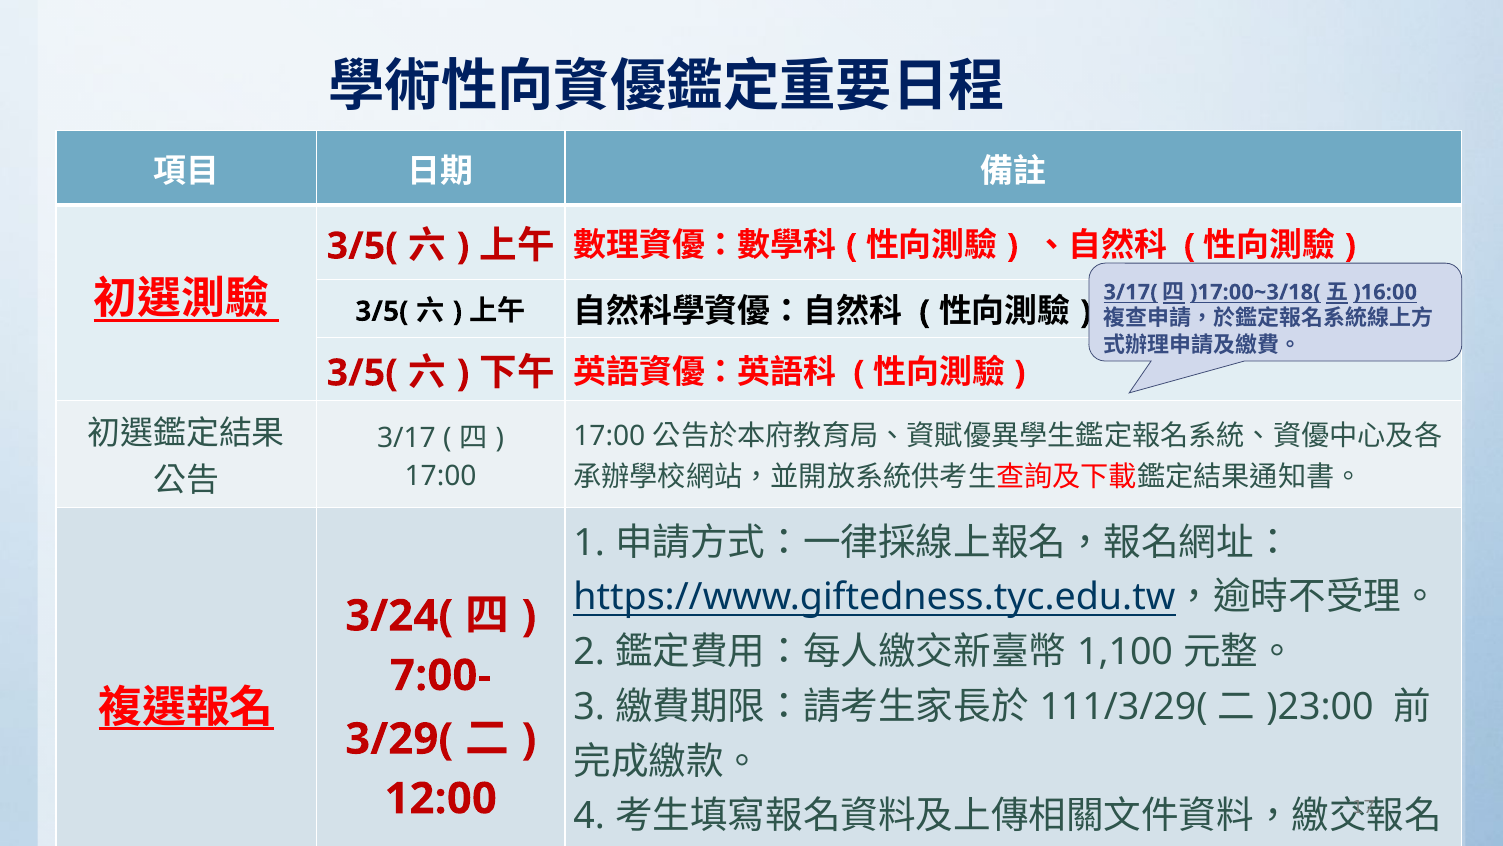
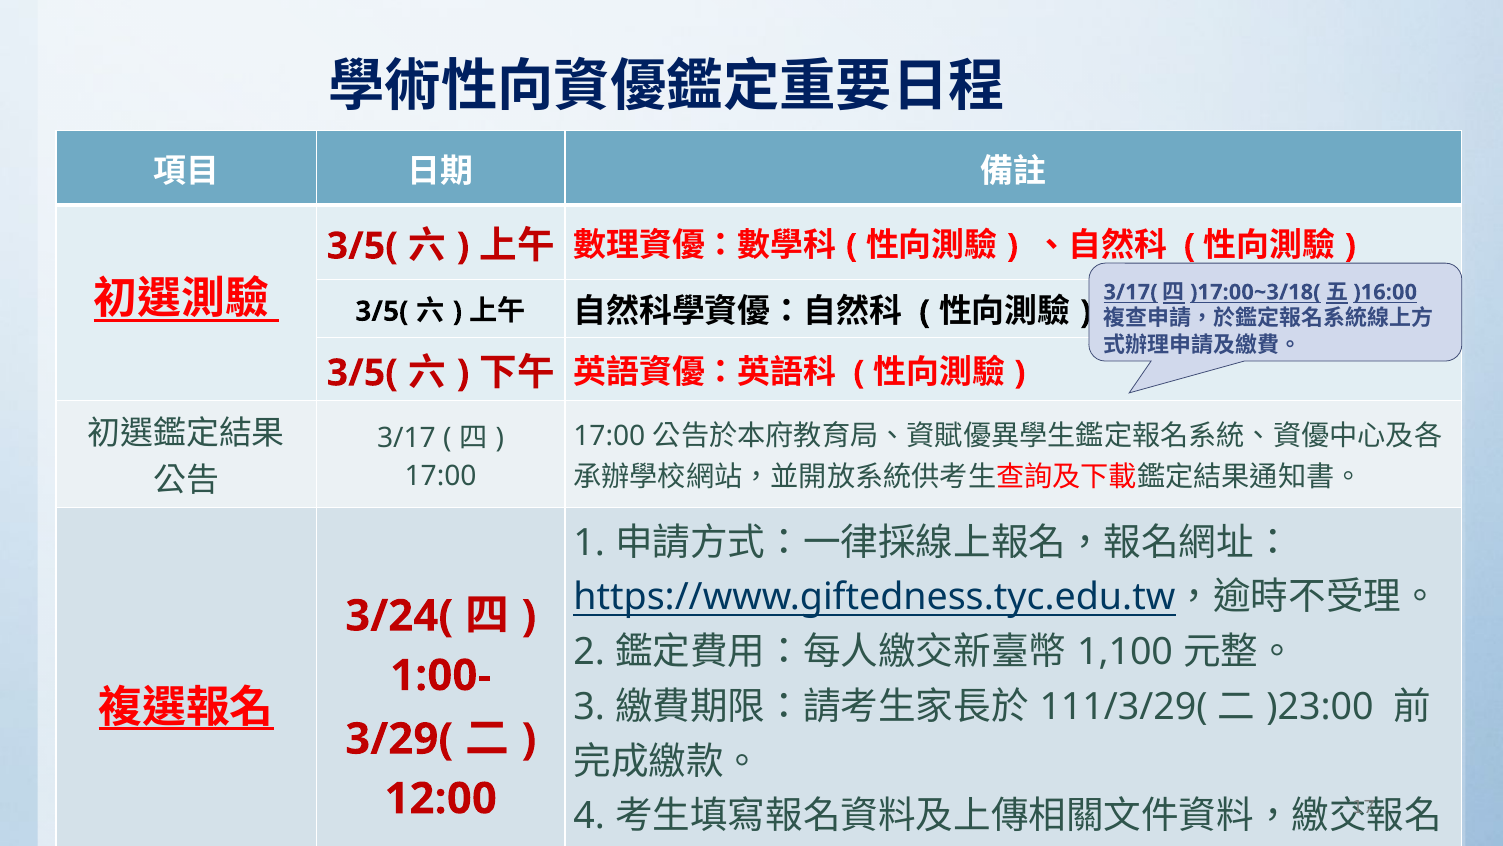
7:00-: 7:00- -> 1:00-
